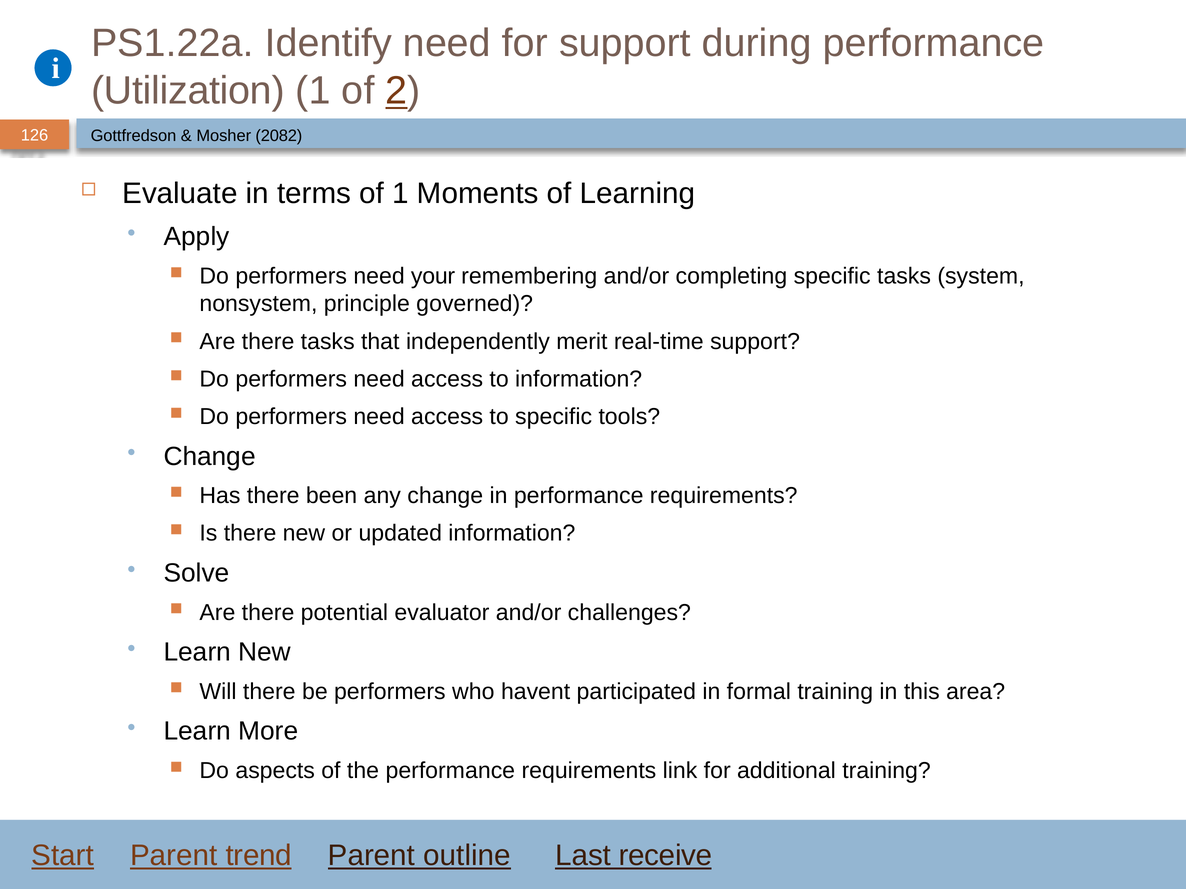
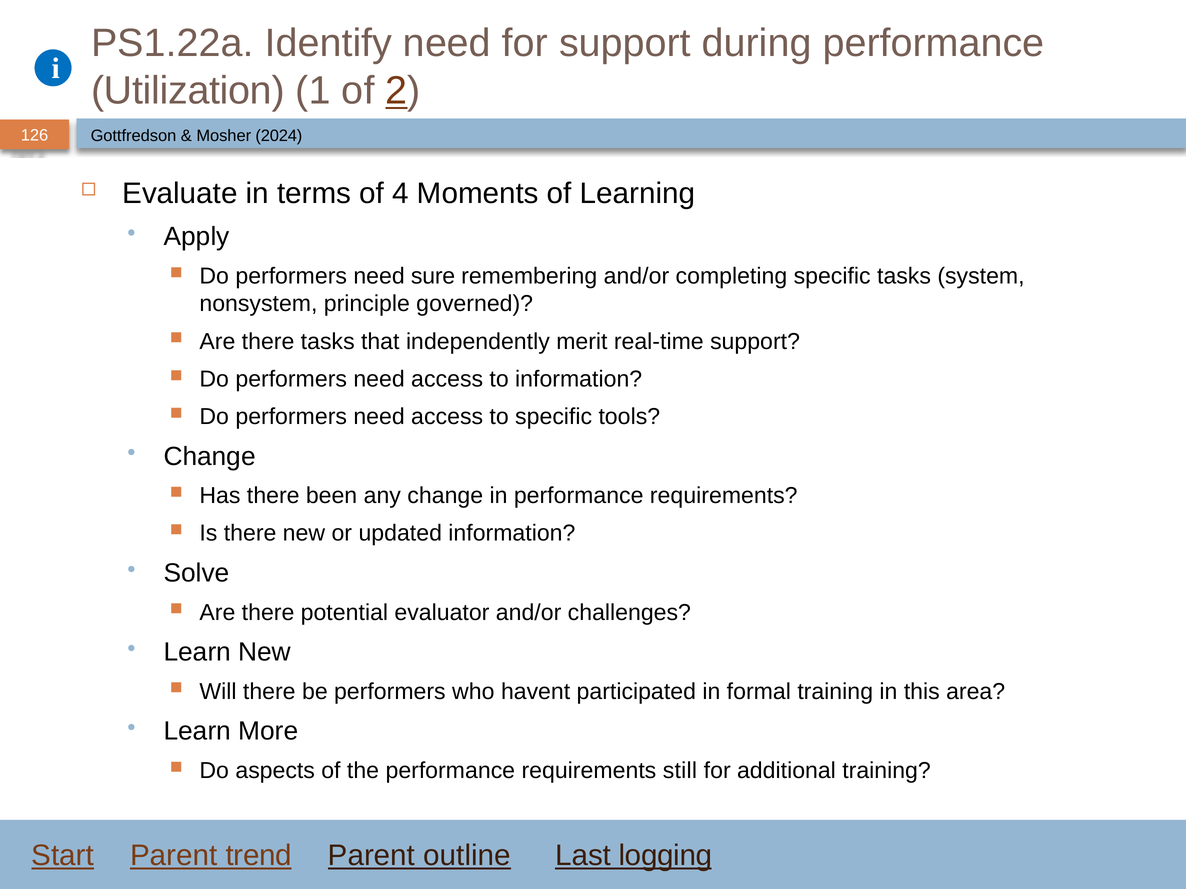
2082: 2082 -> 2024
of 1: 1 -> 4
your: your -> sure
link: link -> still
receive: receive -> logging
